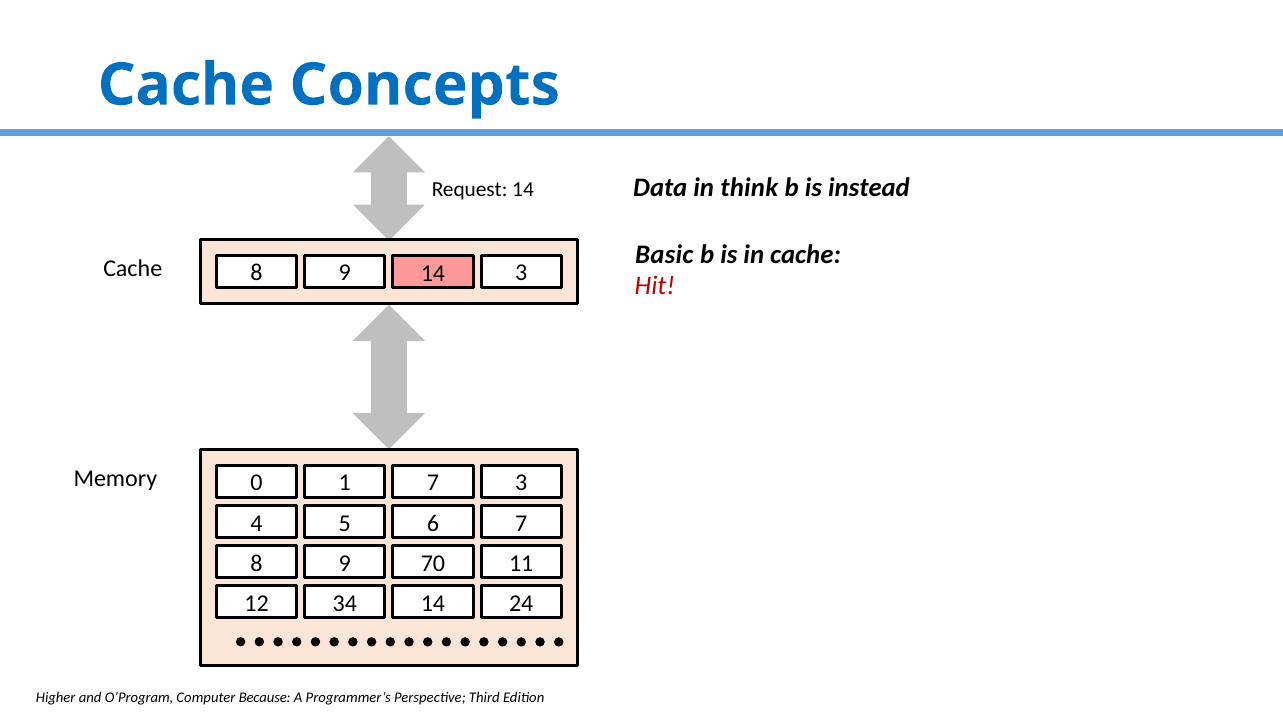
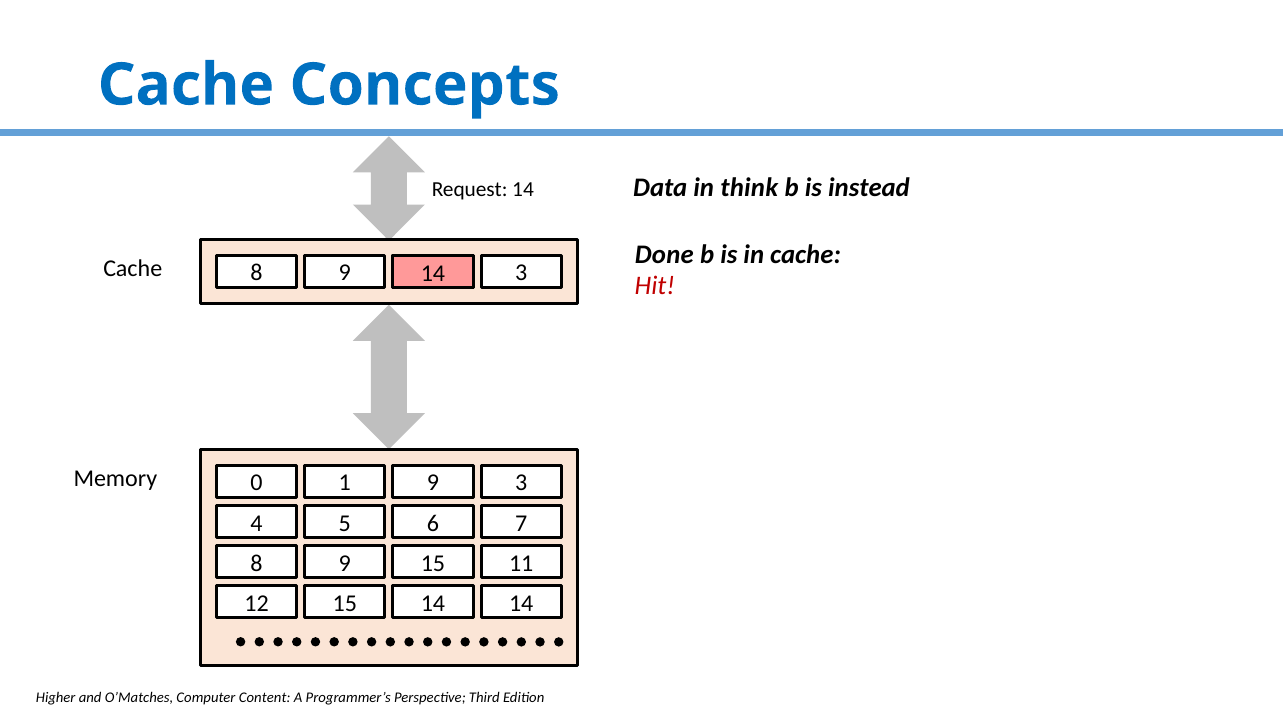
Basic: Basic -> Done
1 7: 7 -> 9
9 70: 70 -> 15
12 34: 34 -> 15
24 at (521, 603): 24 -> 14
O’Program: O’Program -> O’Matches
Because: Because -> Content
